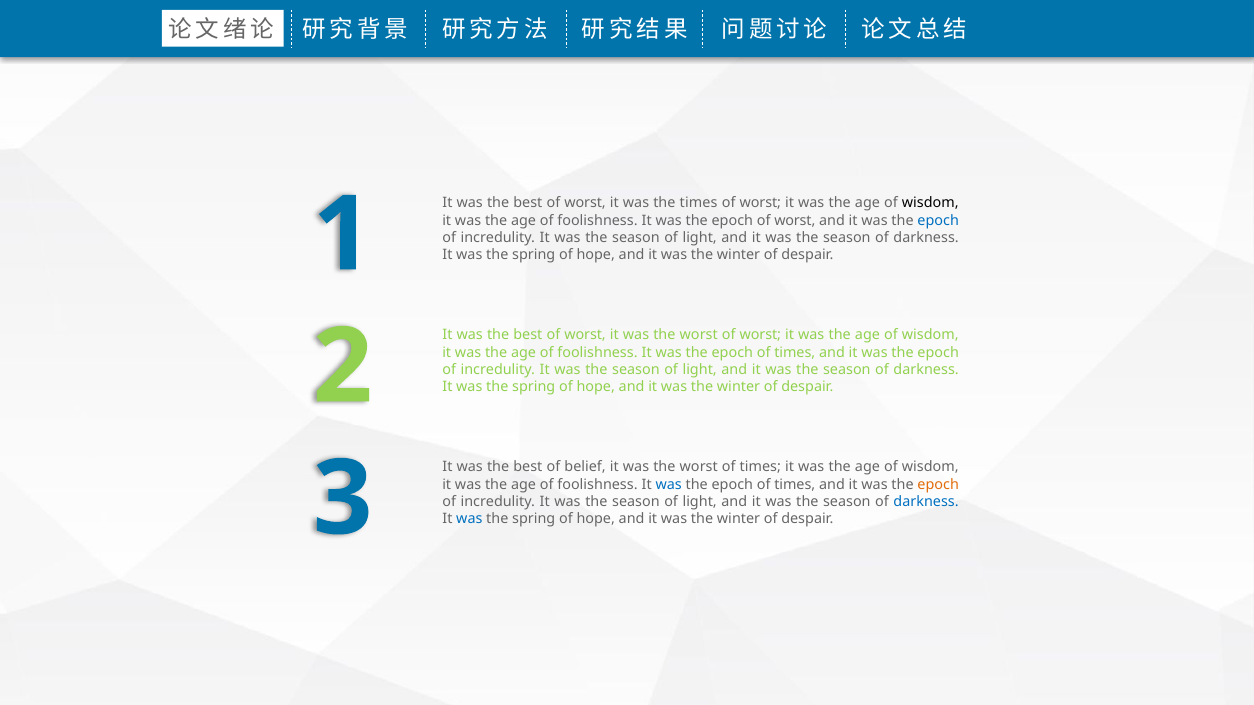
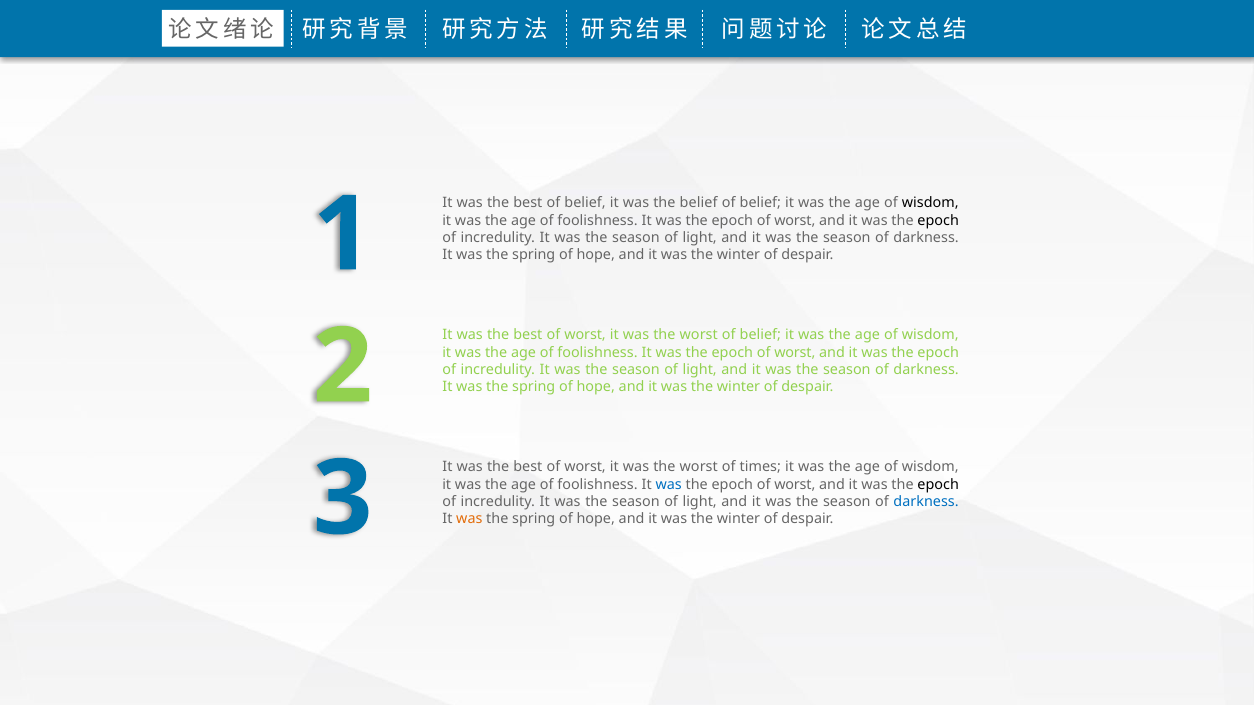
worst at (585, 203): worst -> belief
the times: times -> belief
worst at (760, 203): worst -> belief
epoch at (938, 220) colour: blue -> black
worst of worst: worst -> belief
times at (795, 353): times -> worst
belief at (585, 467): belief -> worst
times at (795, 485): times -> worst
epoch at (938, 485) colour: orange -> black
was at (469, 519) colour: blue -> orange
